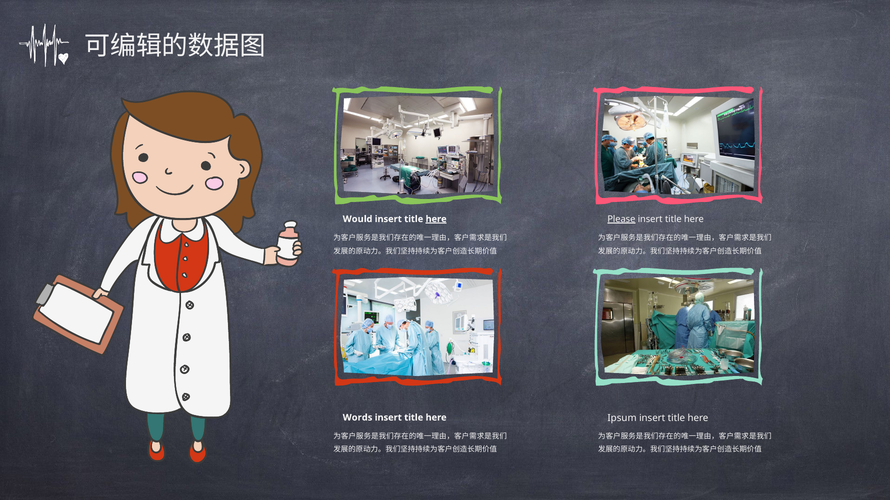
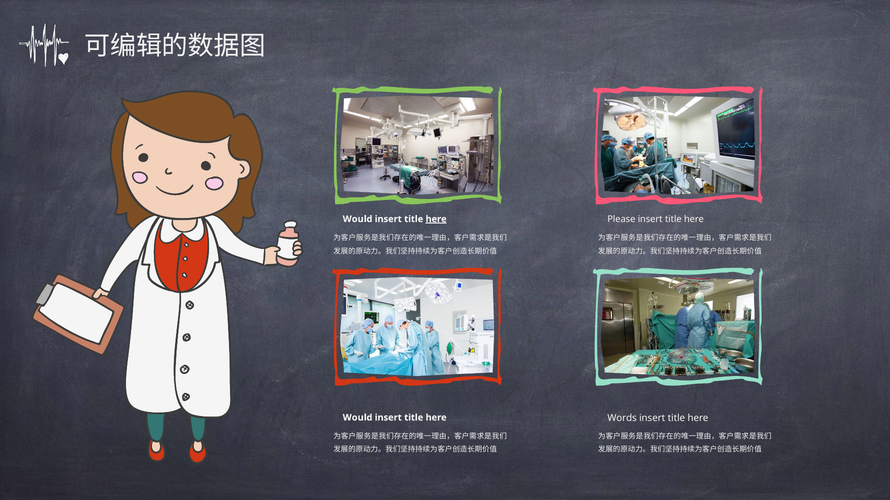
Please underline: present -> none
Ipsum: Ipsum -> Words
Words at (358, 418): Words -> Would
